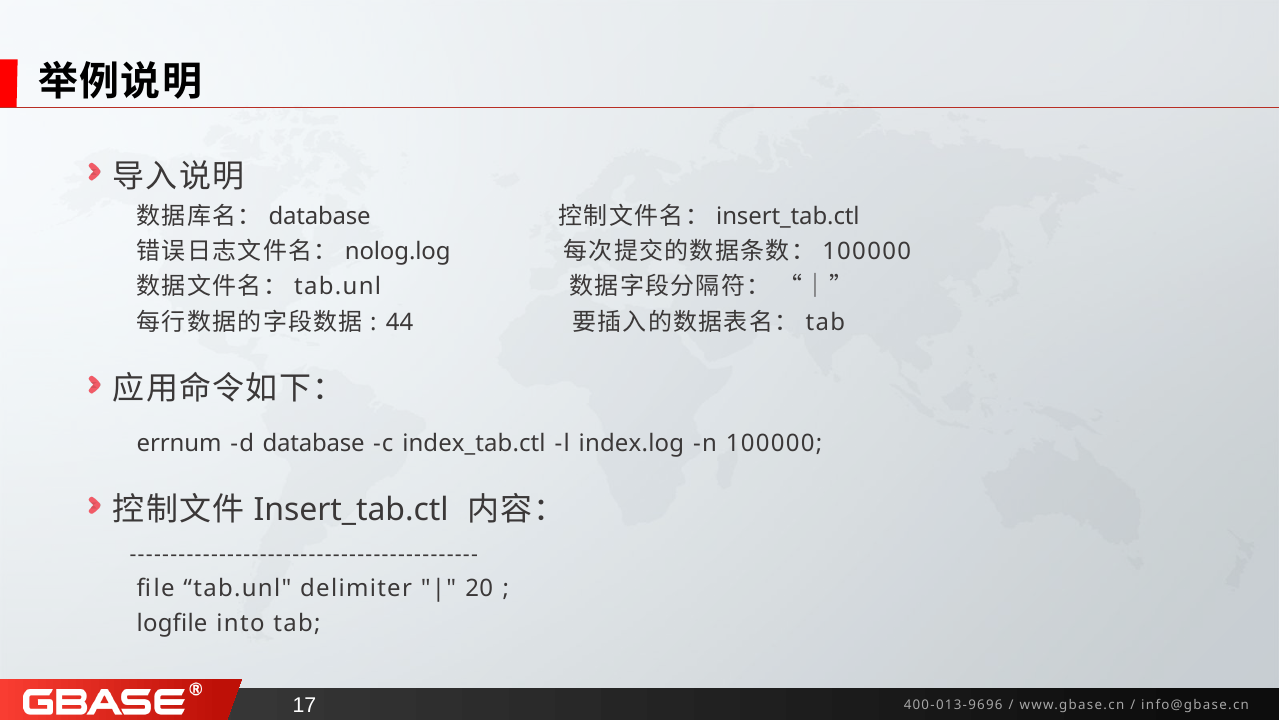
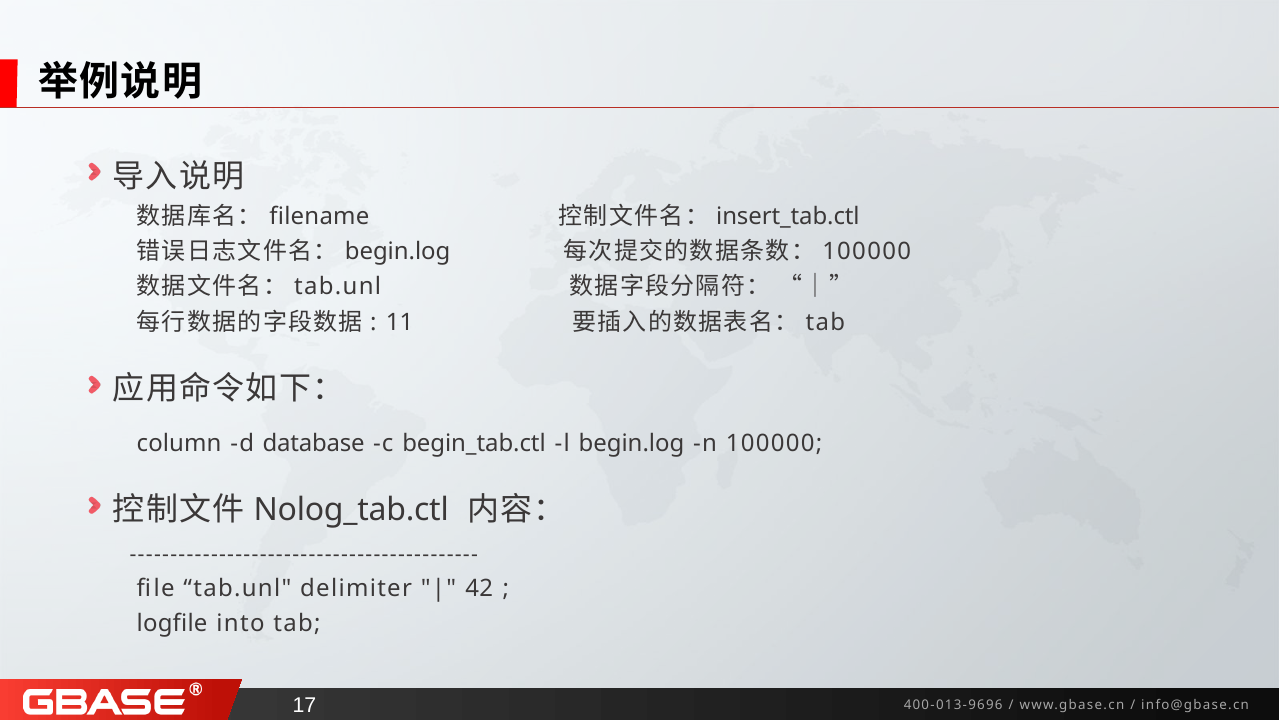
database at (320, 216): database -> filename
nolog.log at (398, 251): nolog.log -> begin.log
44: 44 -> 11
errnum: errnum -> column
index_tab.ctl: index_tab.ctl -> begin_tab.ctl
l index.log: index.log -> begin.log
Insert_tab.ctl at (351, 510): Insert_tab.ctl -> Nolog_tab.ctl
20: 20 -> 42
